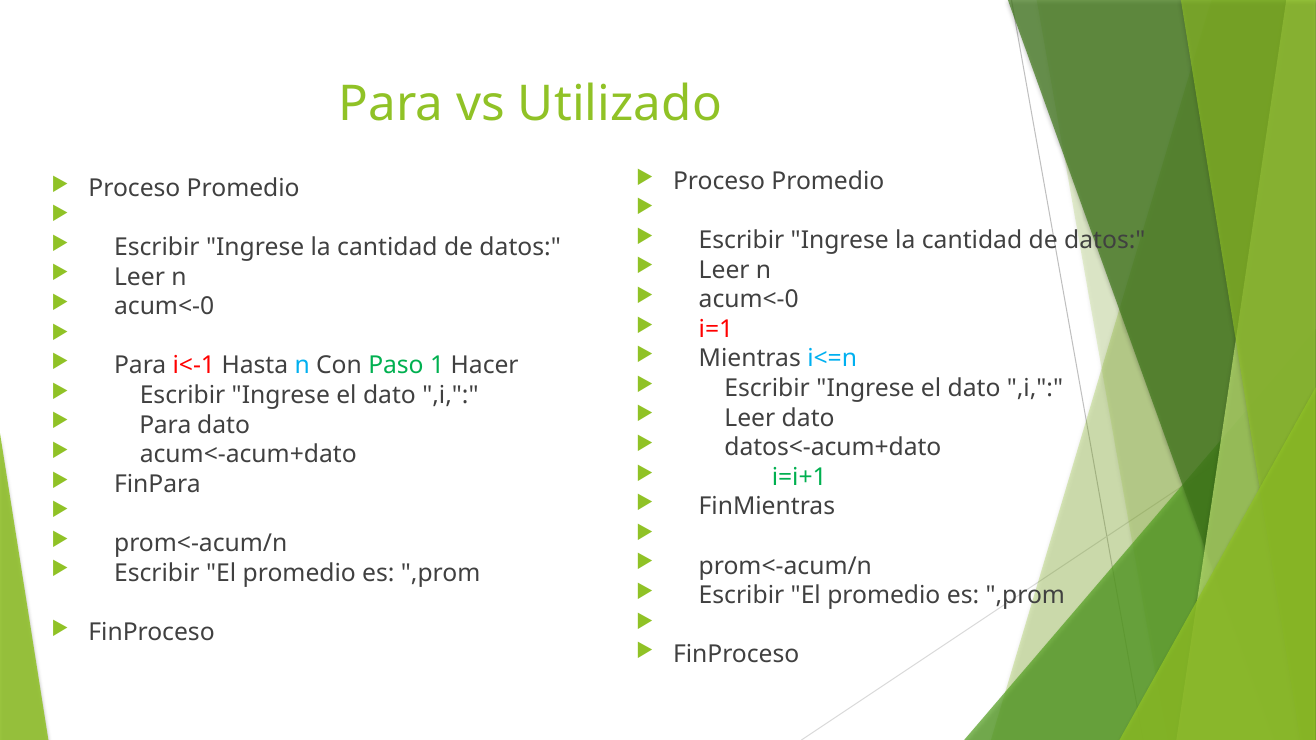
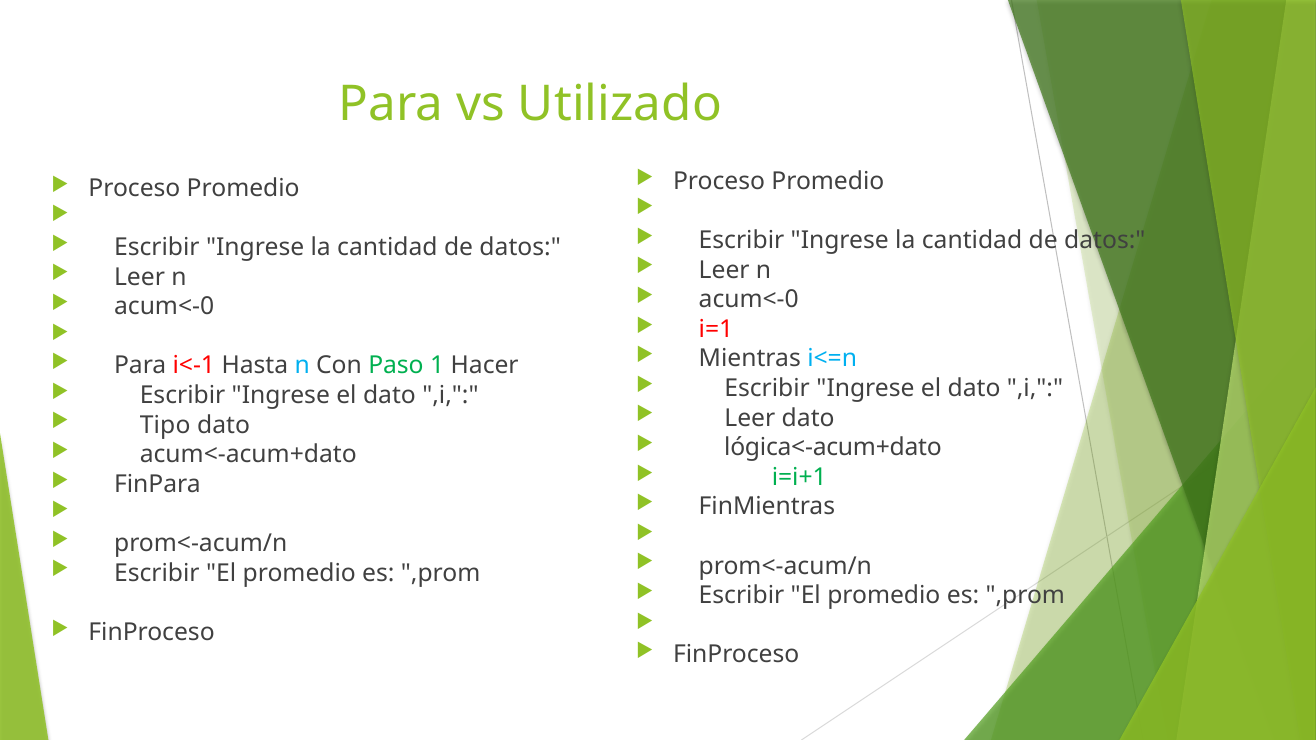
Para at (165, 425): Para -> Tipo
datos<-acum+dato: datos<-acum+dato -> lógica<-acum+dato
